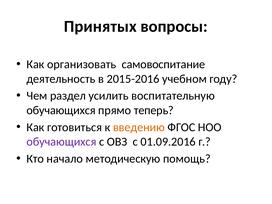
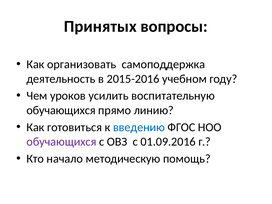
самовоспитание: самовоспитание -> самоподдержка
раздел: раздел -> уроков
теперь: теперь -> линию
введению colour: orange -> blue
